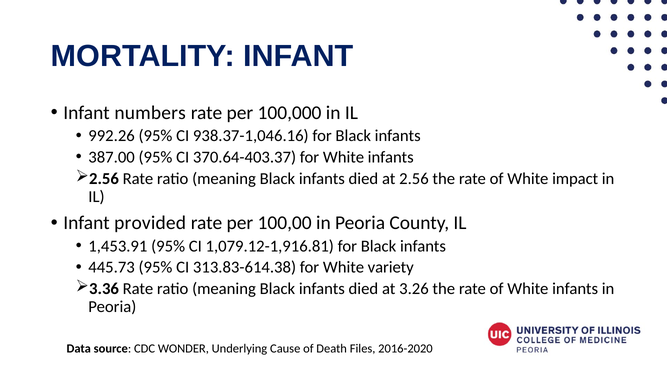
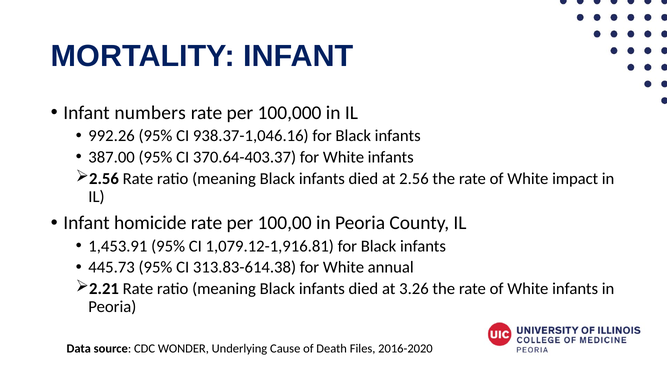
provided: provided -> homicide
variety: variety -> annual
3.36: 3.36 -> 2.21
